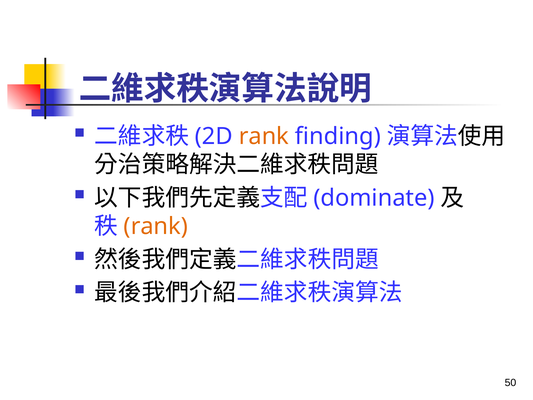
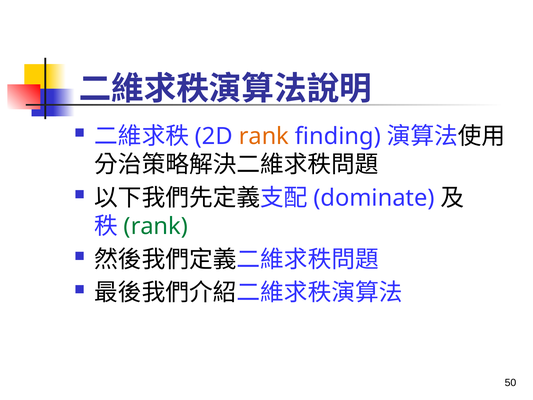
rank at (156, 226) colour: orange -> green
